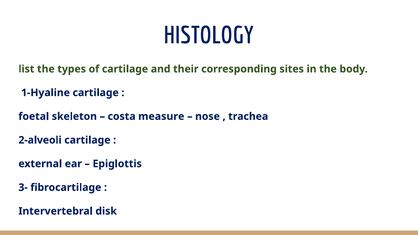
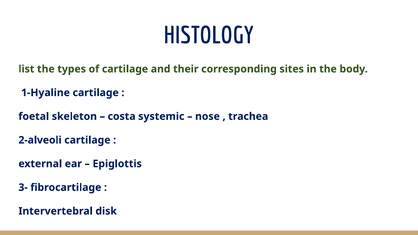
measure: measure -> systemic
